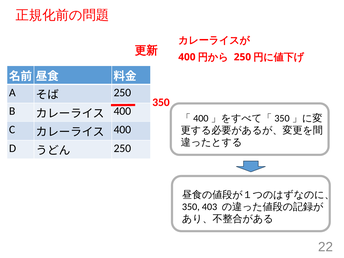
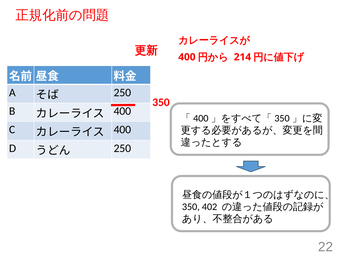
250 at (242, 57): 250 -> 214
403: 403 -> 402
